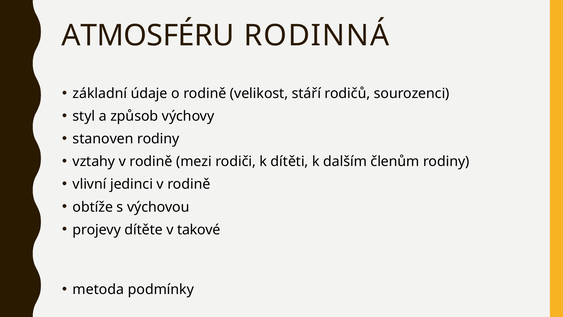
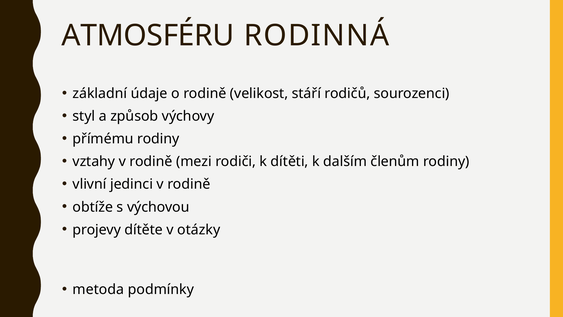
stanoven: stanoven -> přímému
takové: takové -> otázky
